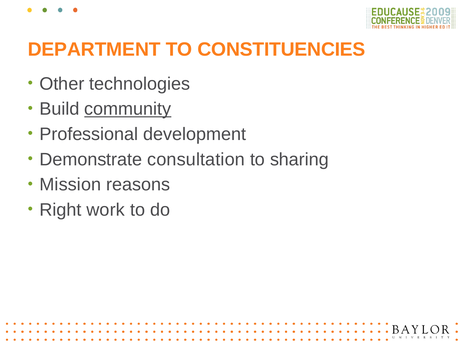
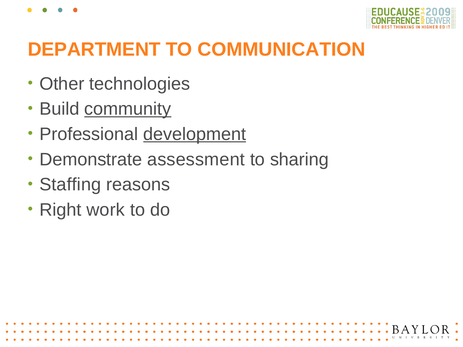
CONSTITUENCIES: CONSTITUENCIES -> COMMUNICATION
development underline: none -> present
consultation: consultation -> assessment
Mission: Mission -> Staffing
